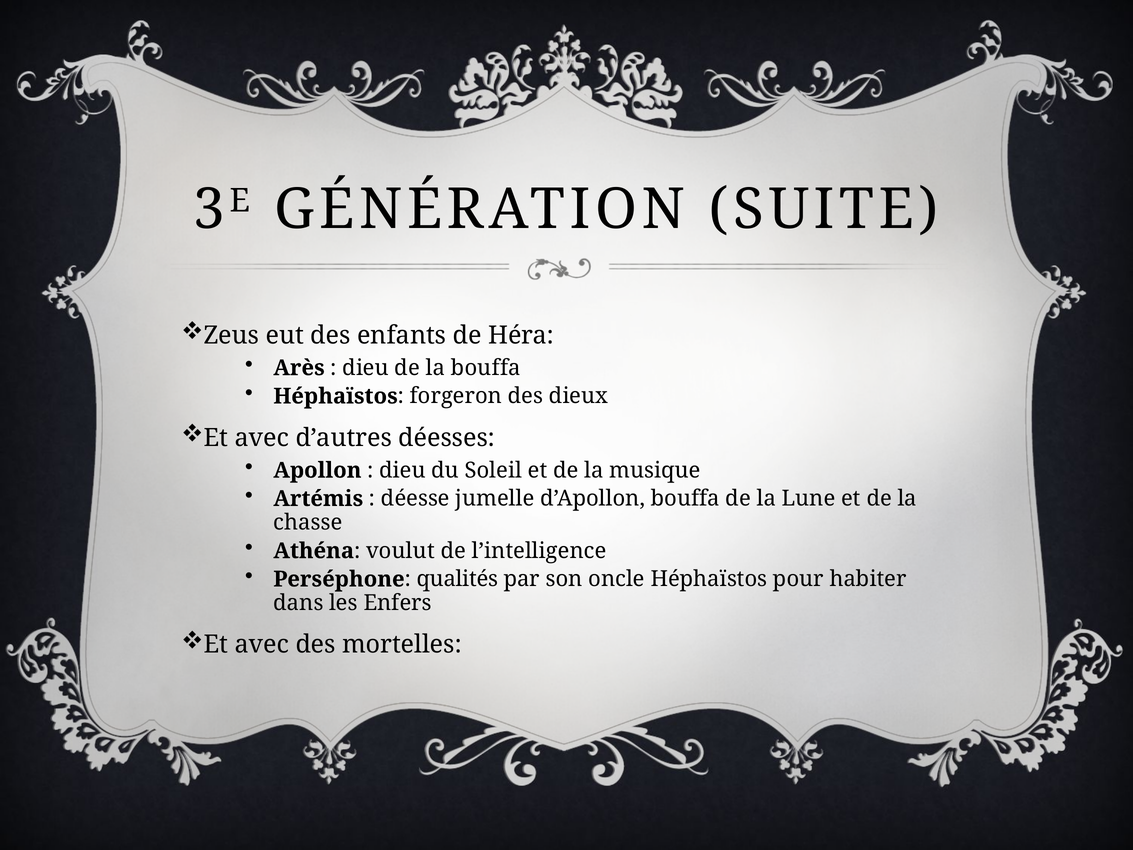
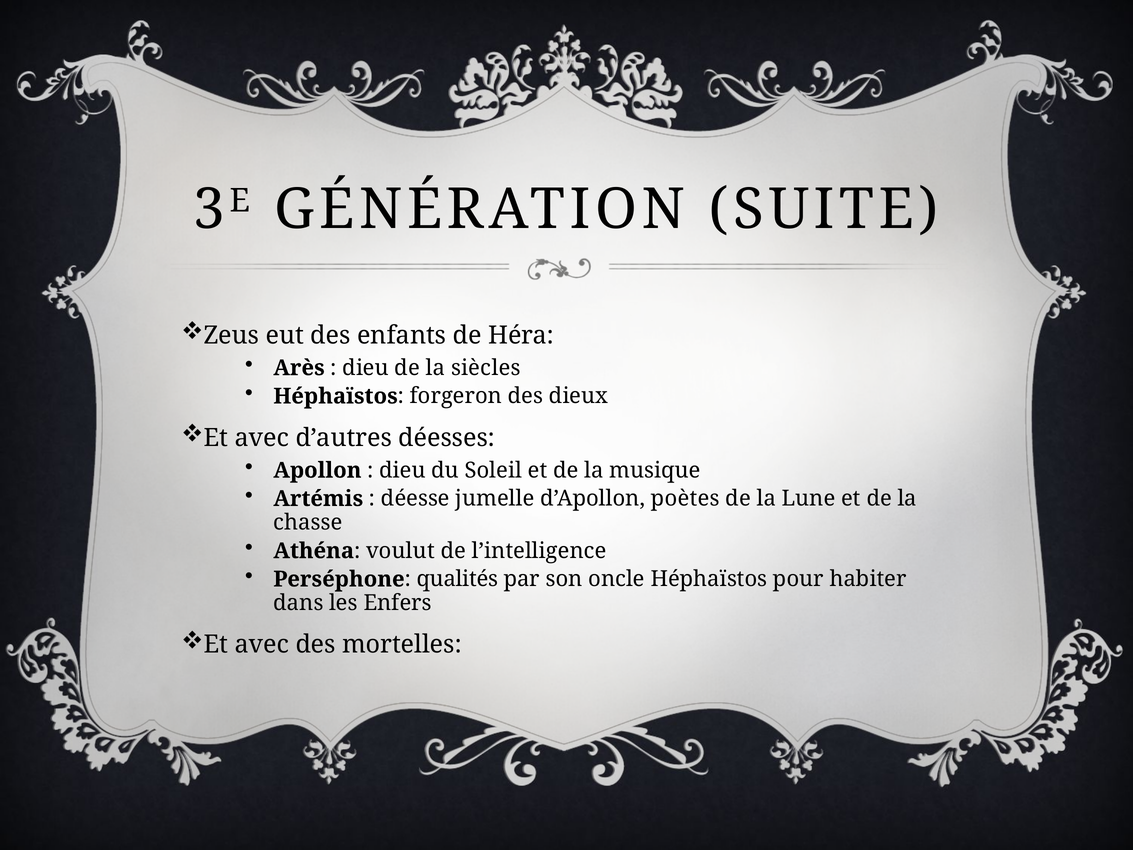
la bouffa: bouffa -> siècles
d’Apollon bouffa: bouffa -> poètes
